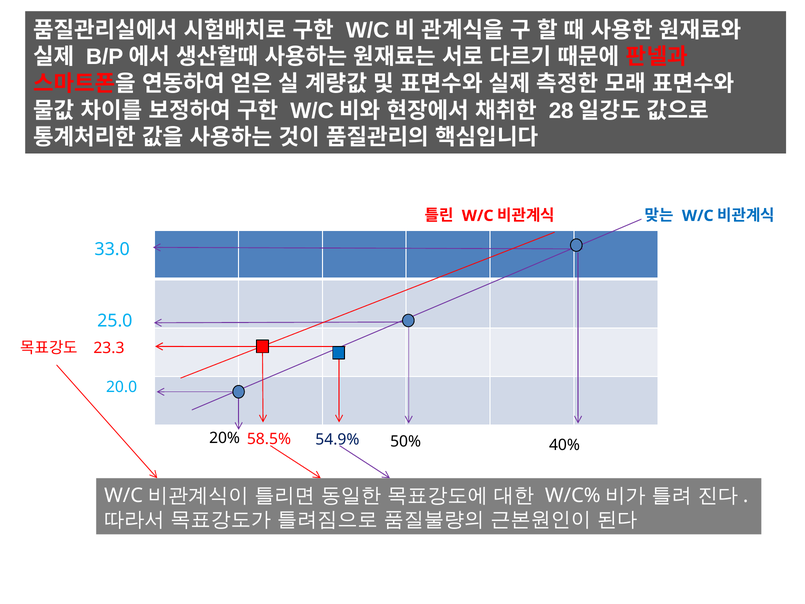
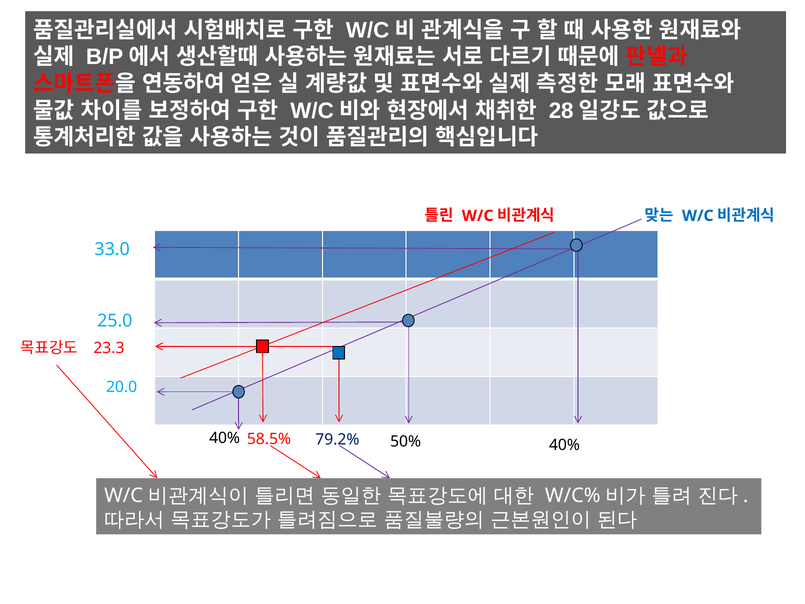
20% at (225, 438): 20% -> 40%
54.9%: 54.9% -> 79.2%
